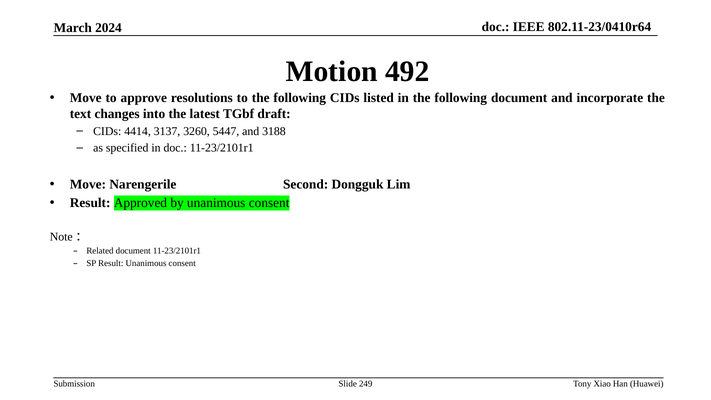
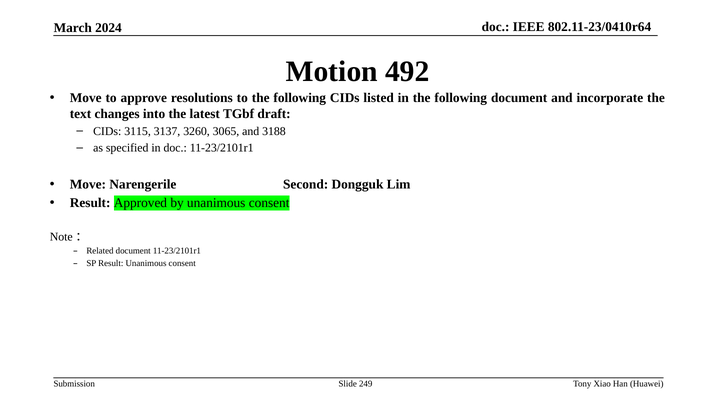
4414: 4414 -> 3115
5447: 5447 -> 3065
